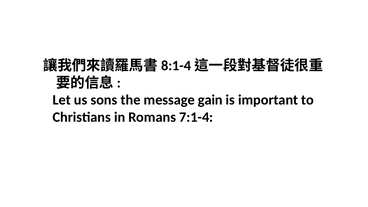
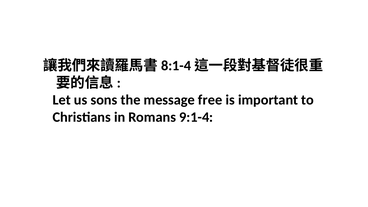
gain: gain -> free
7:1-4: 7:1-4 -> 9:1-4
